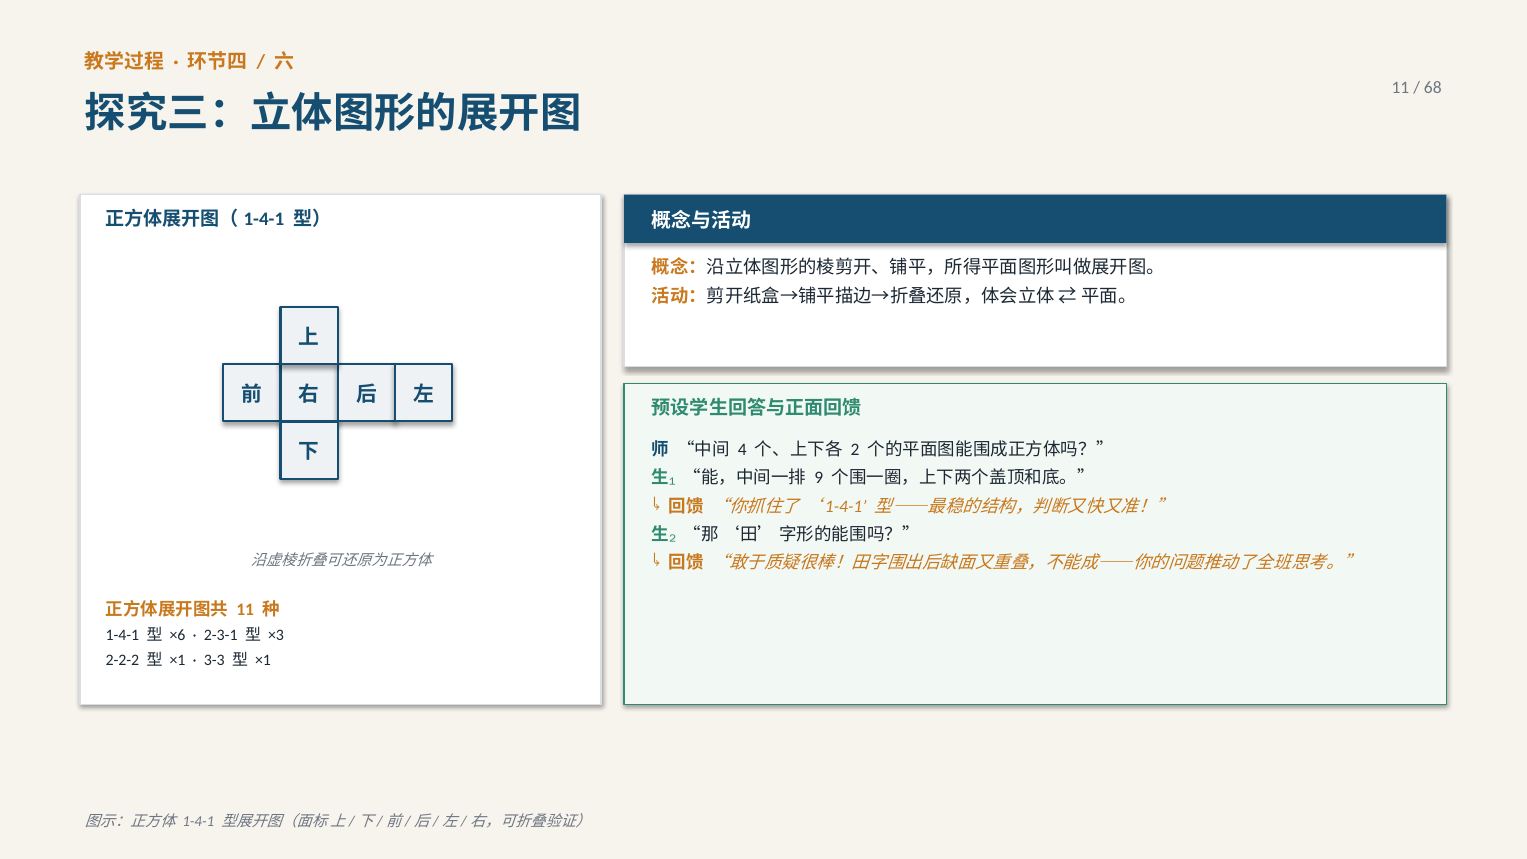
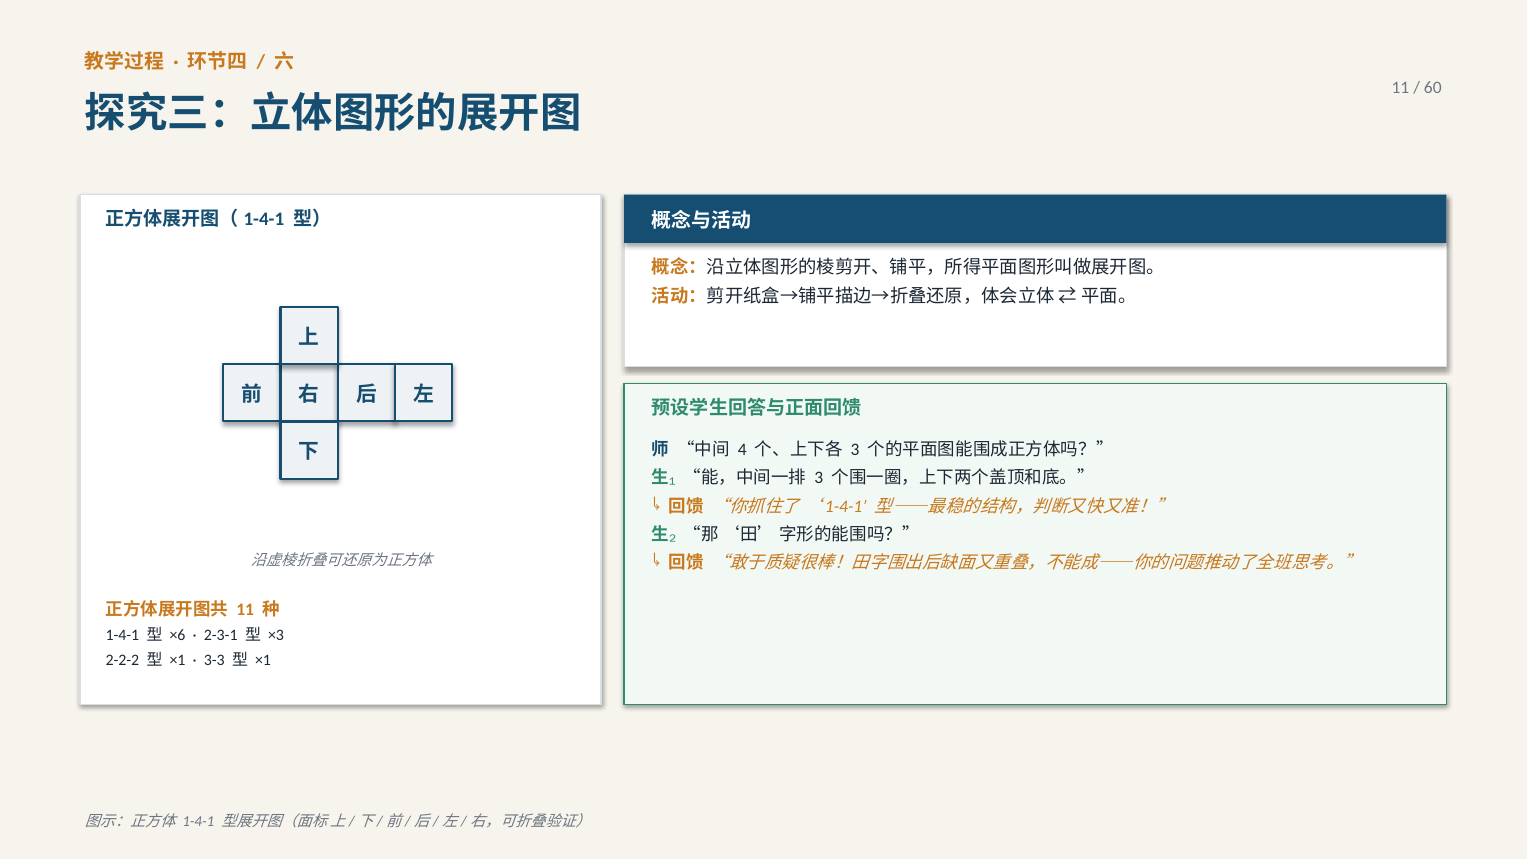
68: 68 -> 60
2 at (855, 450): 2 -> 3
9 at (819, 478): 9 -> 3
